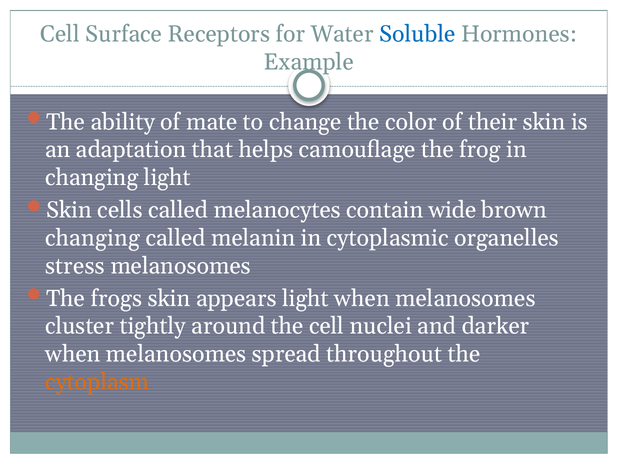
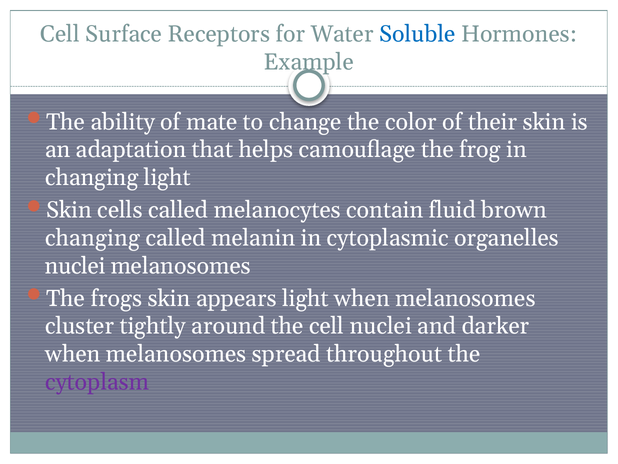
wide: wide -> fluid
stress at (75, 266): stress -> nuclei
cytoplasm colour: orange -> purple
